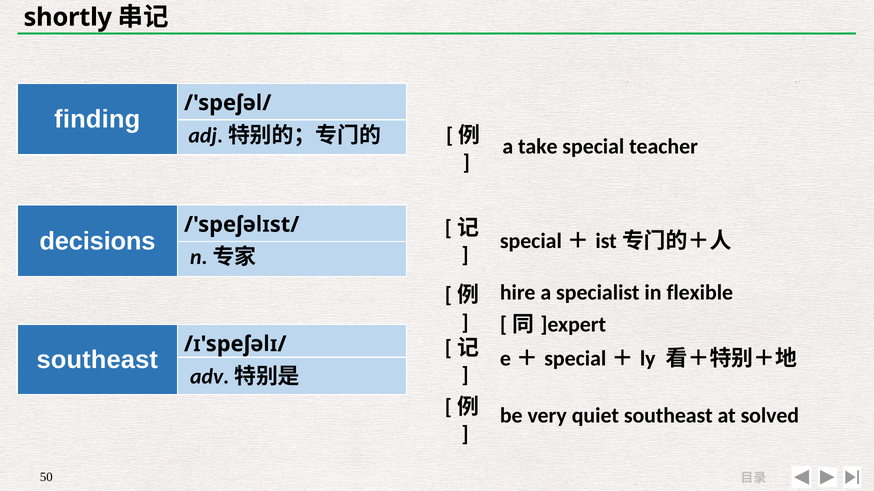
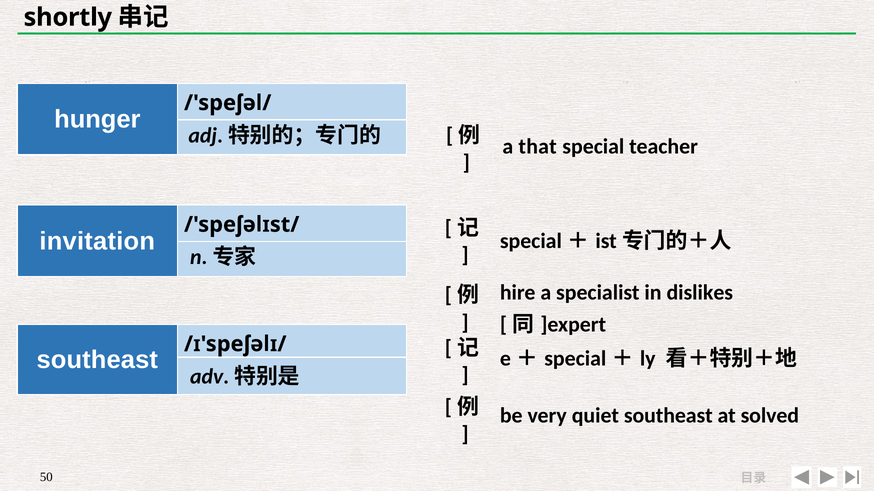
finding: finding -> hunger
take: take -> that
decisions: decisions -> invitation
flexible: flexible -> dislikes
